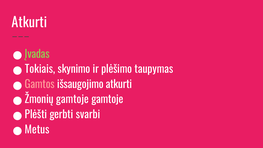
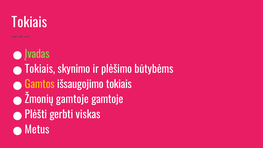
Atkurti at (29, 23): Atkurti -> Tokiais
taupymas: taupymas -> būtybėms
Gamtos colour: pink -> yellow
išsaugojimo atkurti: atkurti -> tokiais
svarbi: svarbi -> viskas
